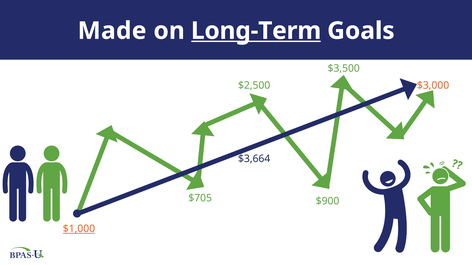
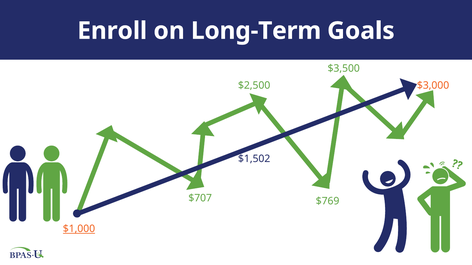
Made: Made -> Enroll
Long-Term underline: present -> none
$3,664: $3,664 -> $1,502
$705: $705 -> $707
$900: $900 -> $769
